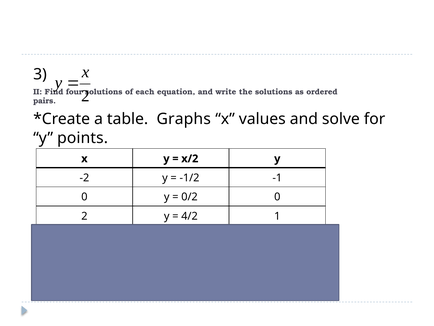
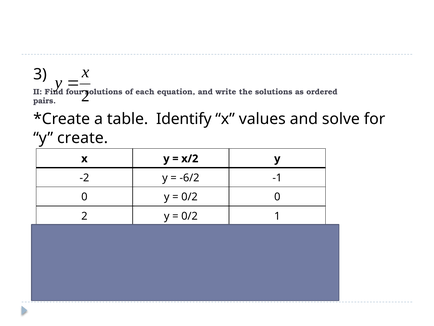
Graphs: Graphs -> Identify
points: points -> create
-1/2: -1/2 -> -6/2
4/2 at (190, 216): 4/2 -> 0/2
